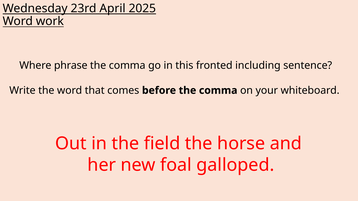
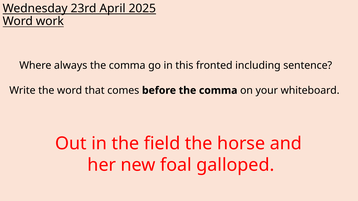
phrase: phrase -> always
